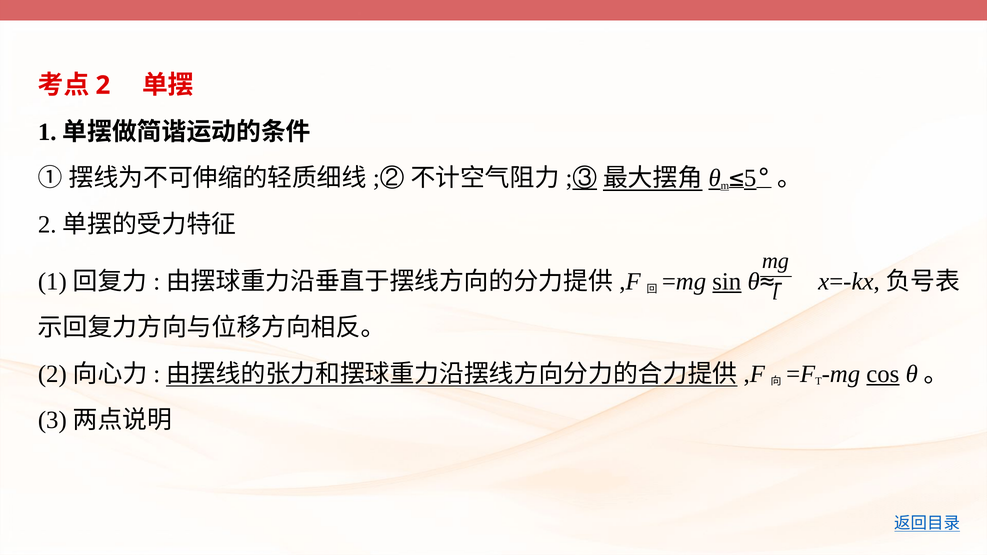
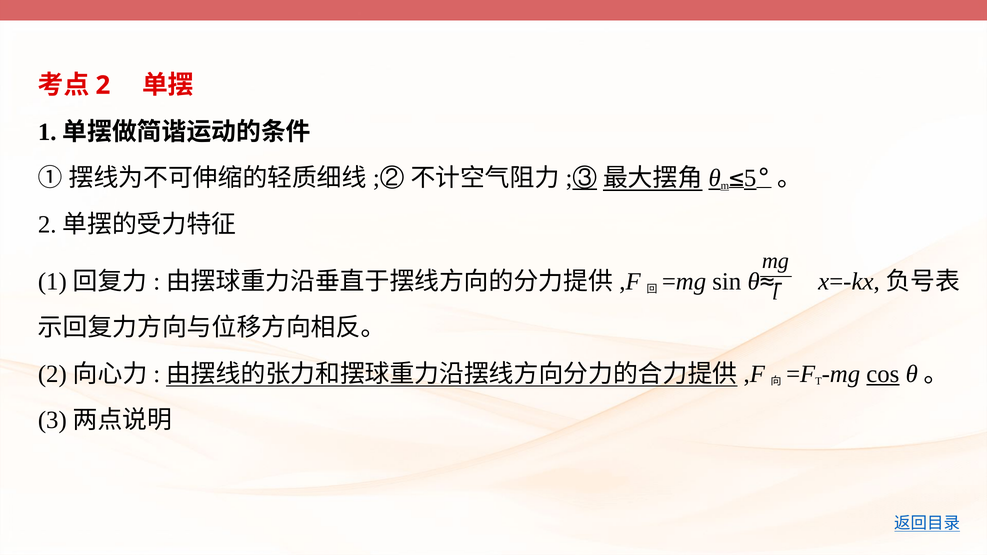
sin underline: present -> none
